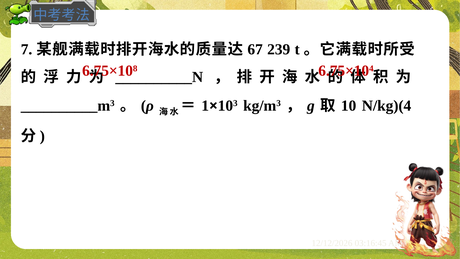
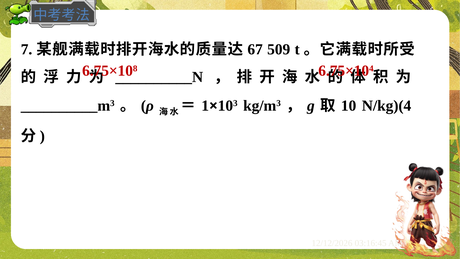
239: 239 -> 509
